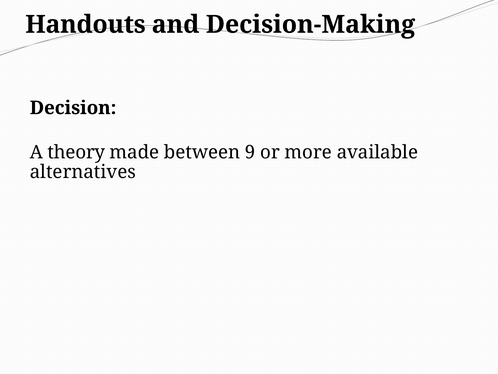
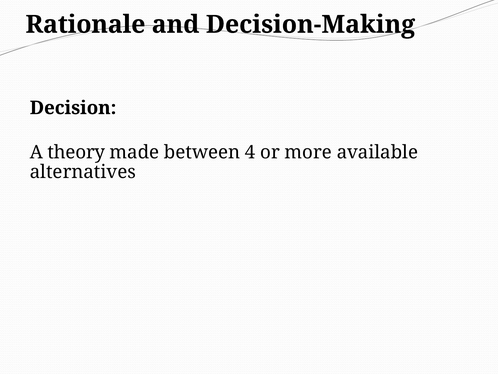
Handouts: Handouts -> Rationale
9: 9 -> 4
